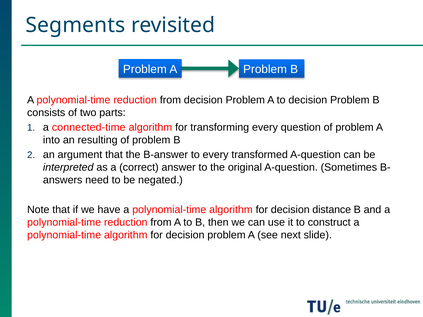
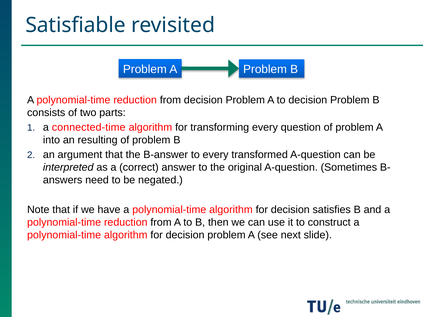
Segments: Segments -> Satisfiable
distance: distance -> satisfies
